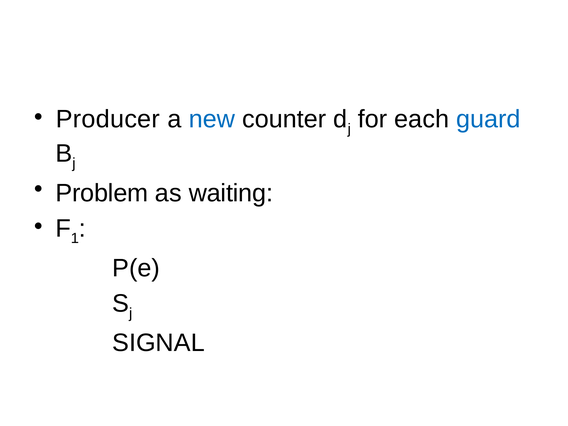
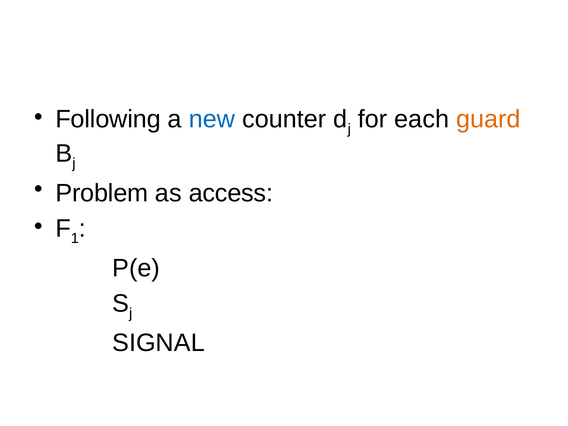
Producer: Producer -> Following
guard colour: blue -> orange
waiting: waiting -> access
